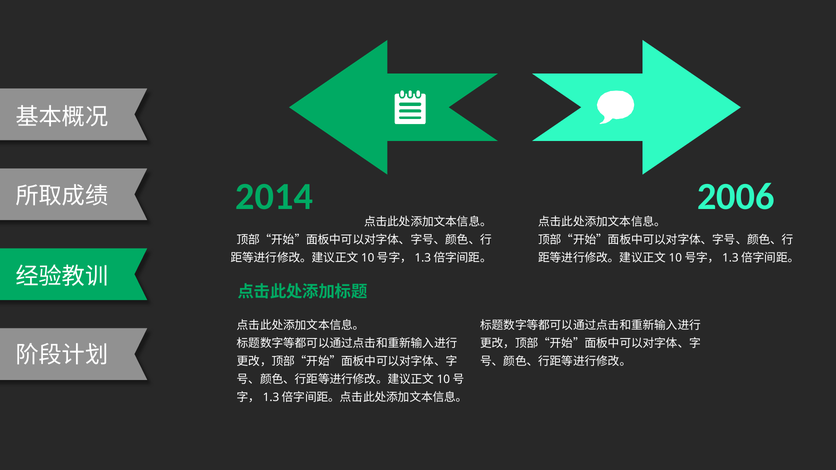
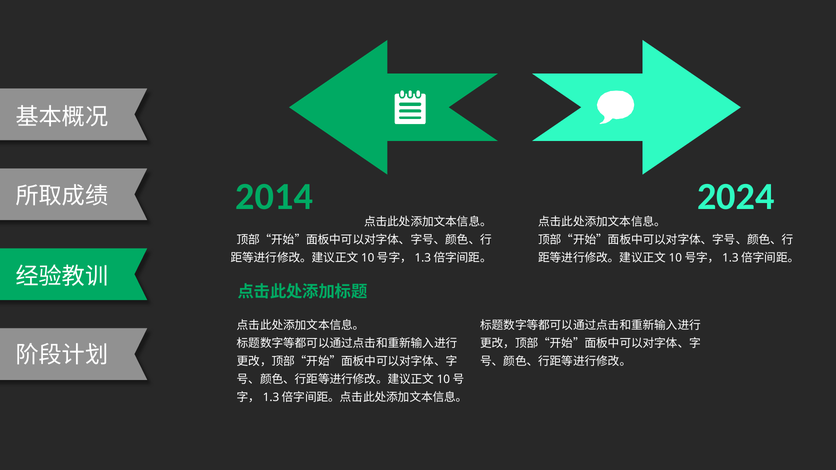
2006: 2006 -> 2024
